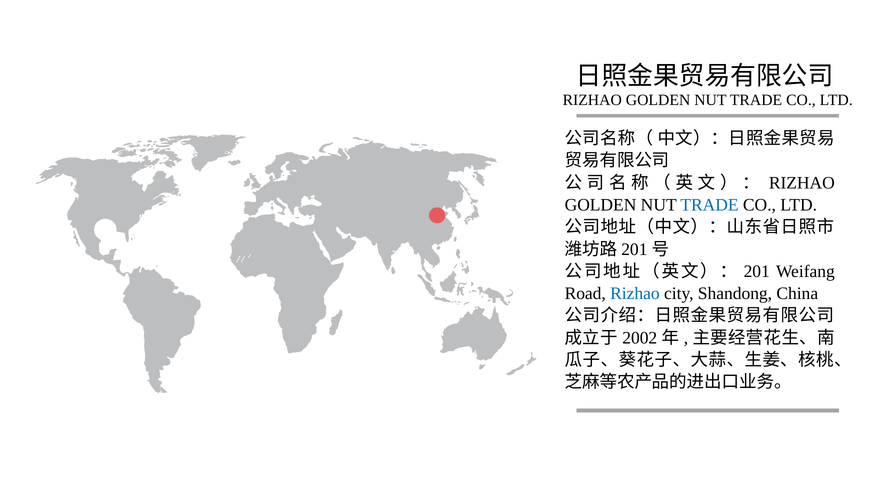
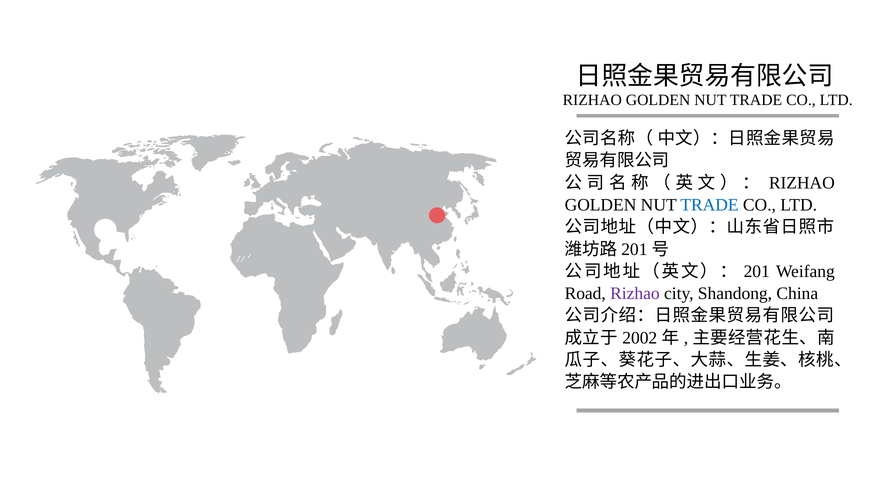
Rizhao at (635, 293) colour: blue -> purple
